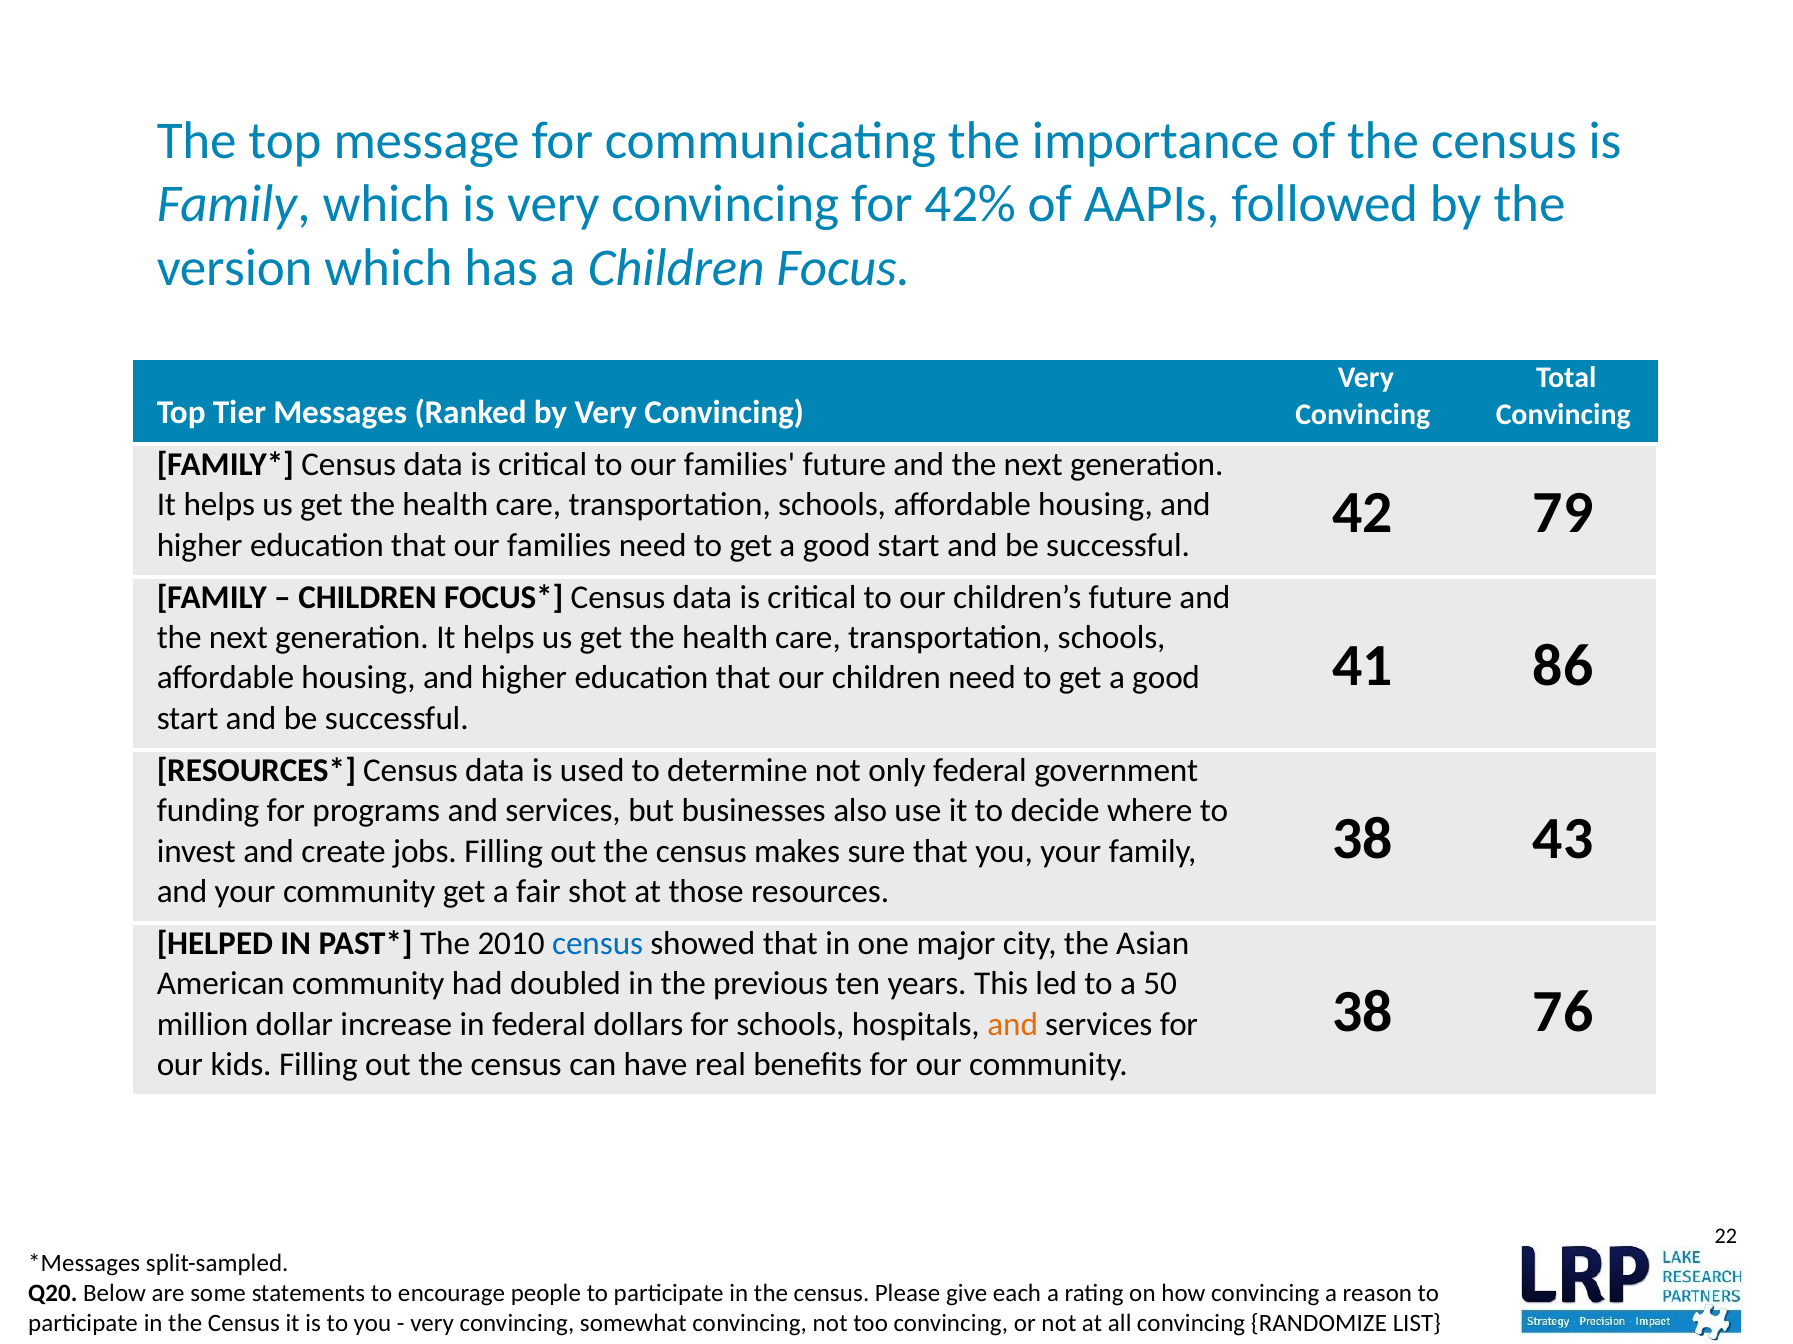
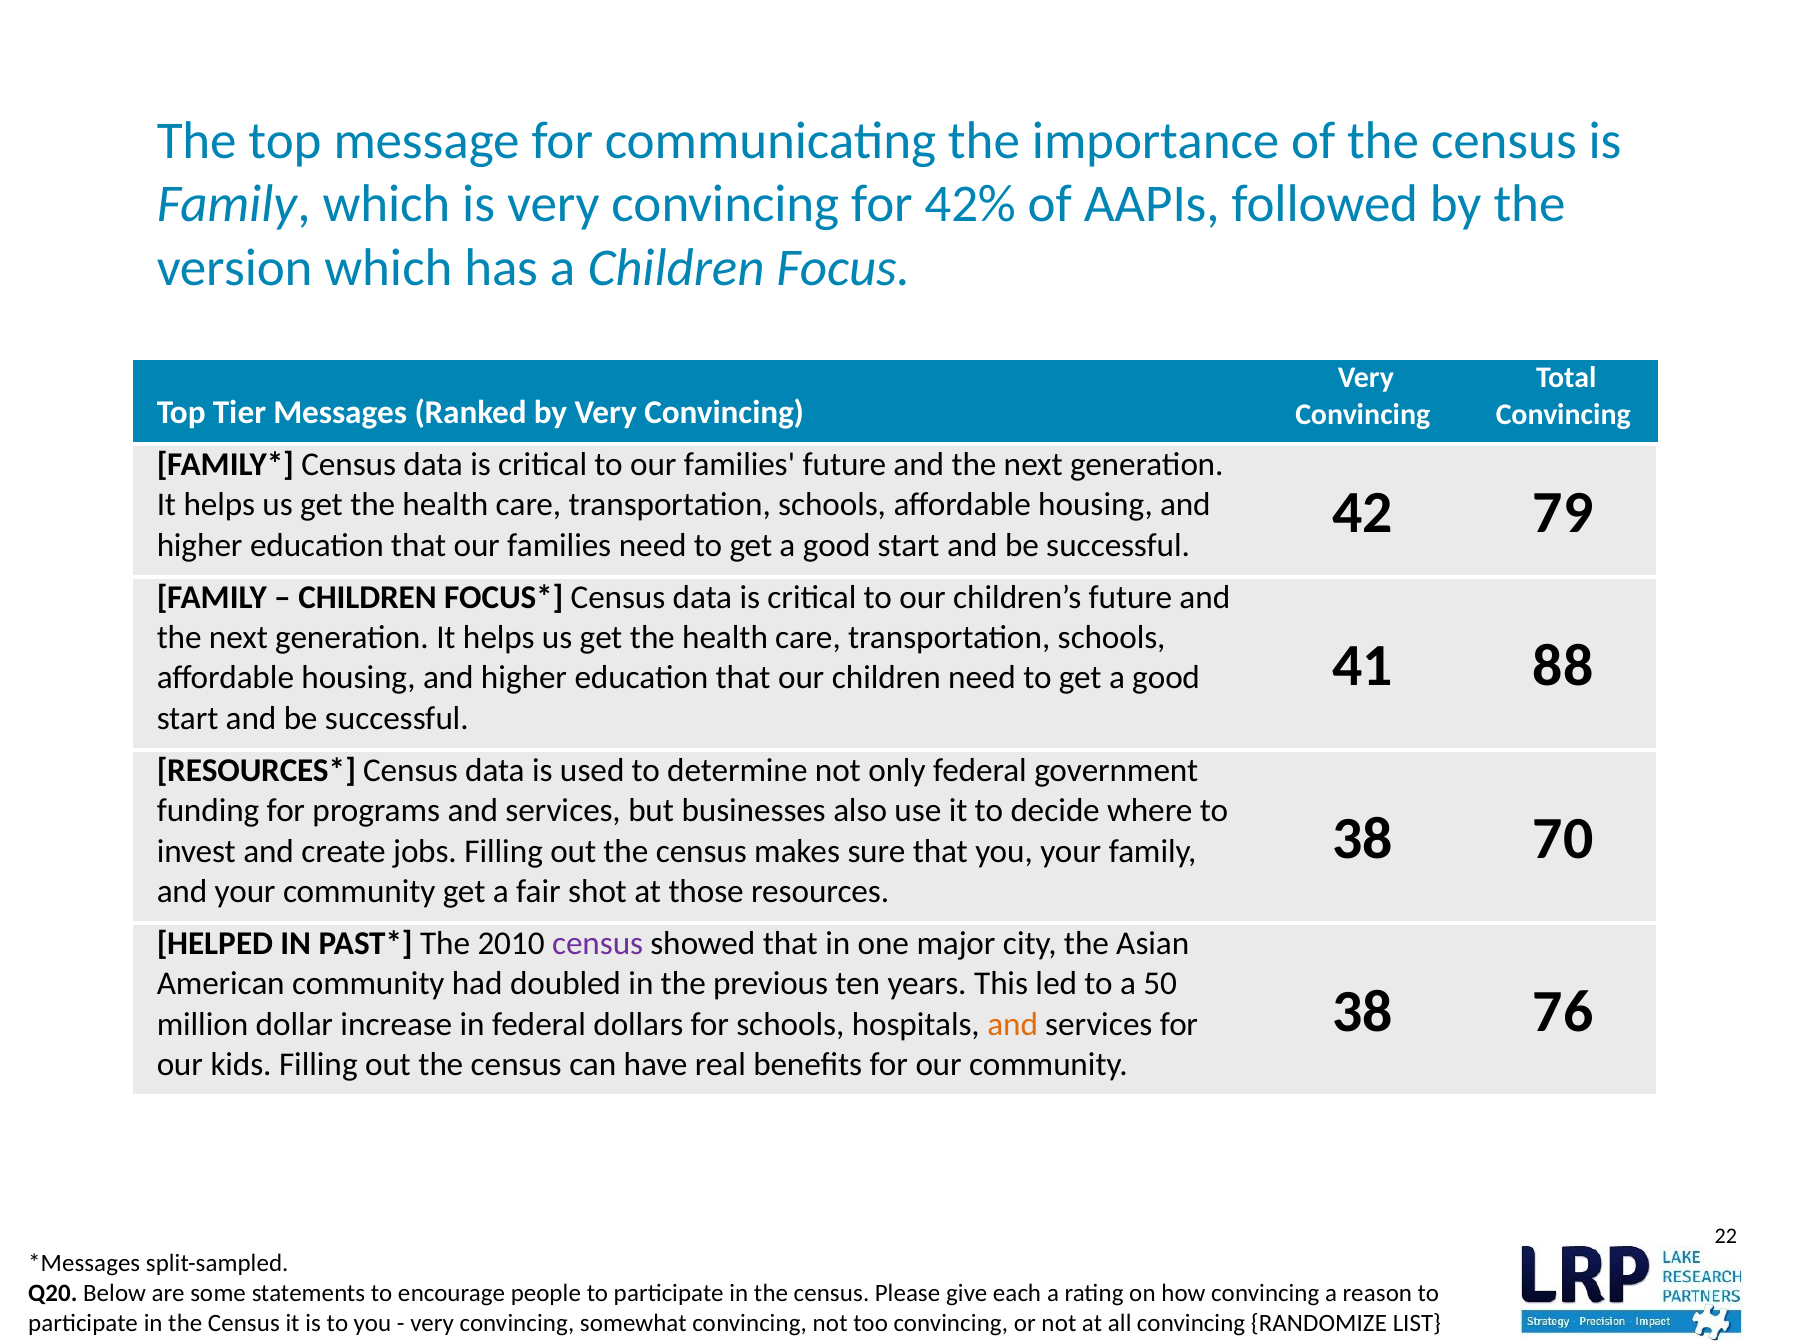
86: 86 -> 88
43: 43 -> 70
census at (598, 944) colour: blue -> purple
